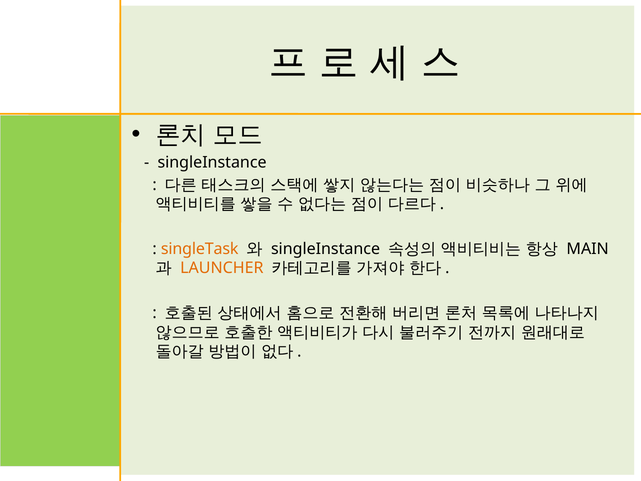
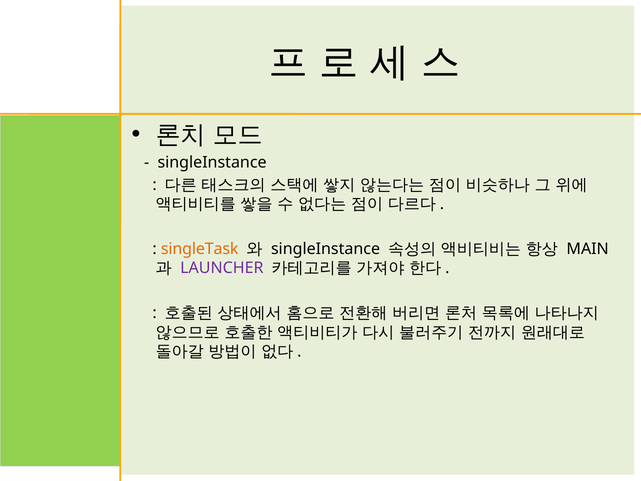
LAUNCHER colour: orange -> purple
